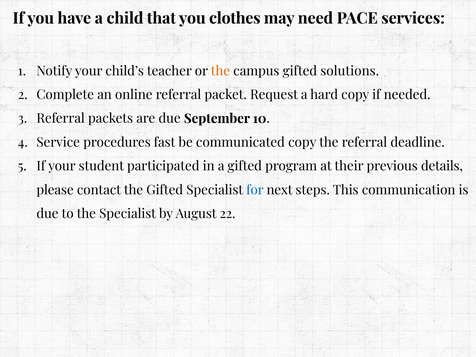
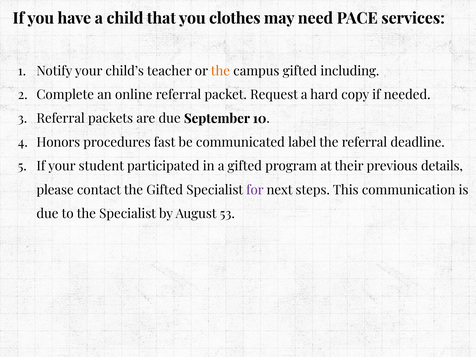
solutions: solutions -> including
Service: Service -> Honors
communicated copy: copy -> label
for colour: blue -> purple
22: 22 -> 53
